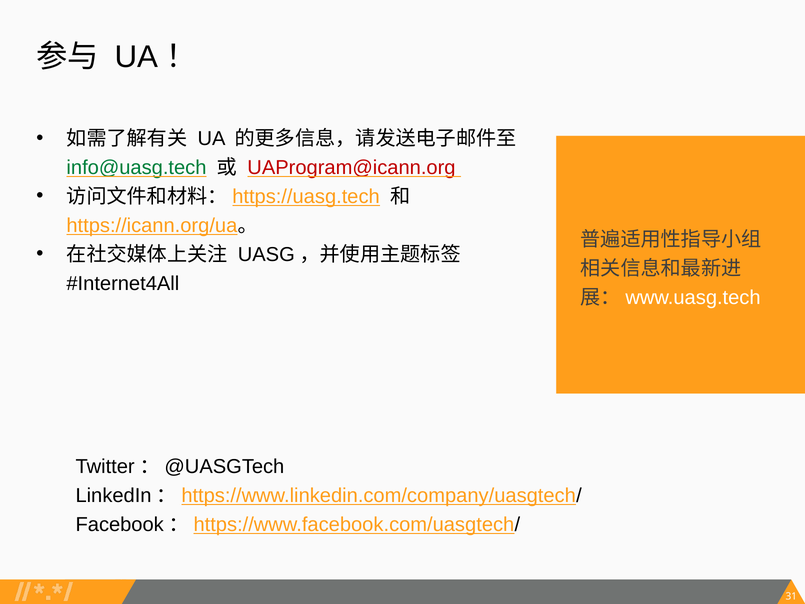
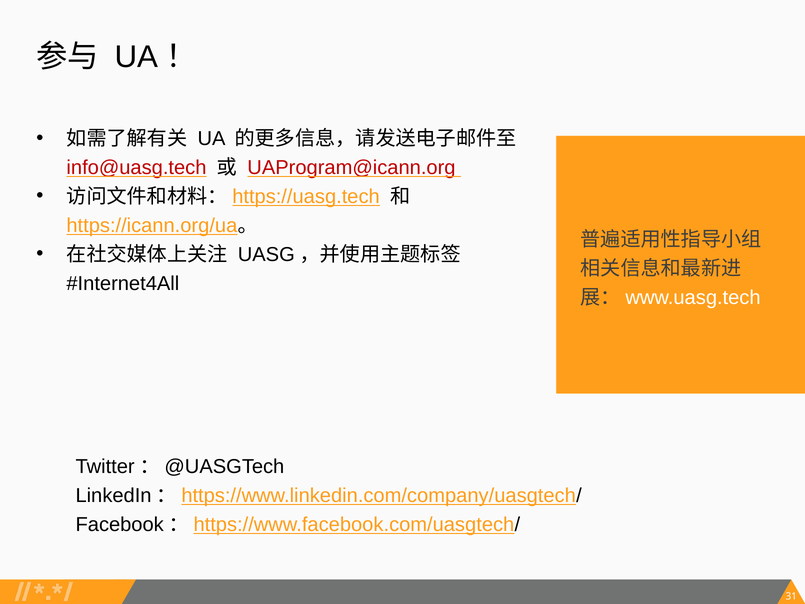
info@uasg.tech colour: green -> red
